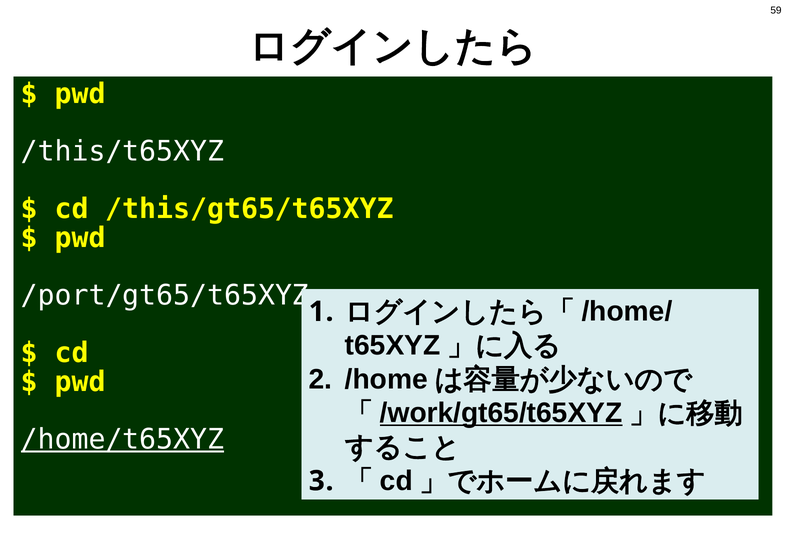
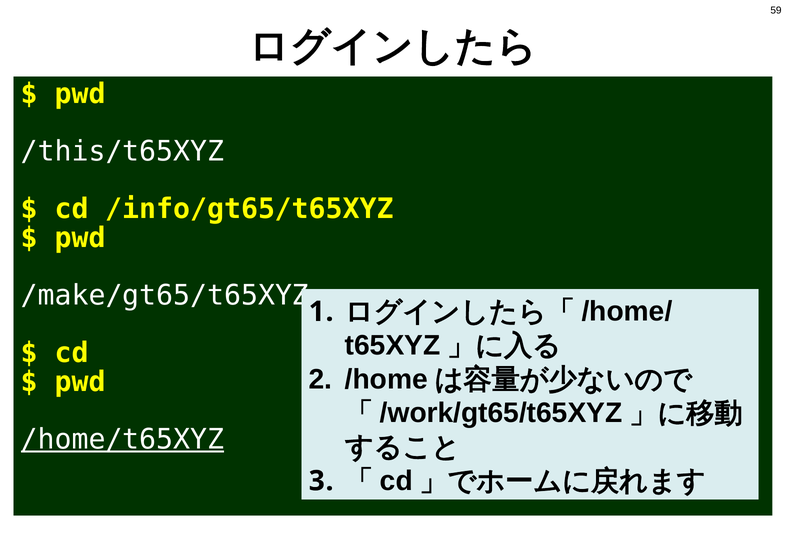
/this/gt65/t65XYZ: /this/gt65/t65XYZ -> /info/gt65/t65XYZ
/port/gt65/t65XYZ: /port/gt65/t65XYZ -> /make/gt65/t65XYZ
/work/gt65/t65XYZ underline: present -> none
